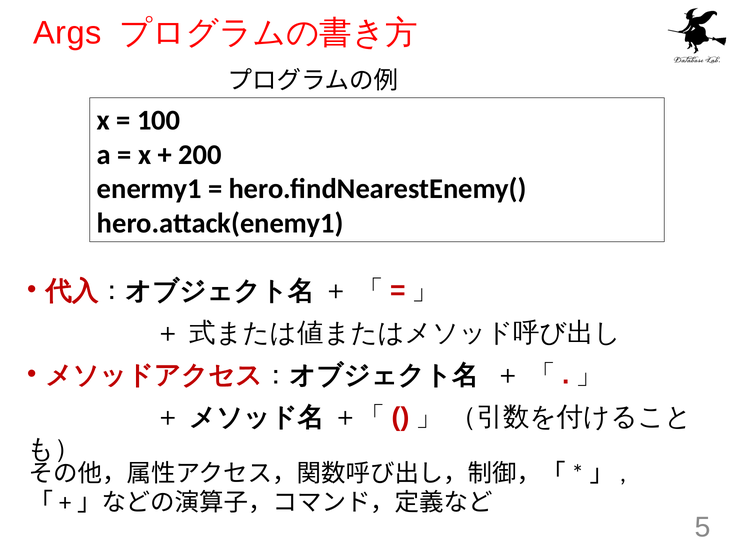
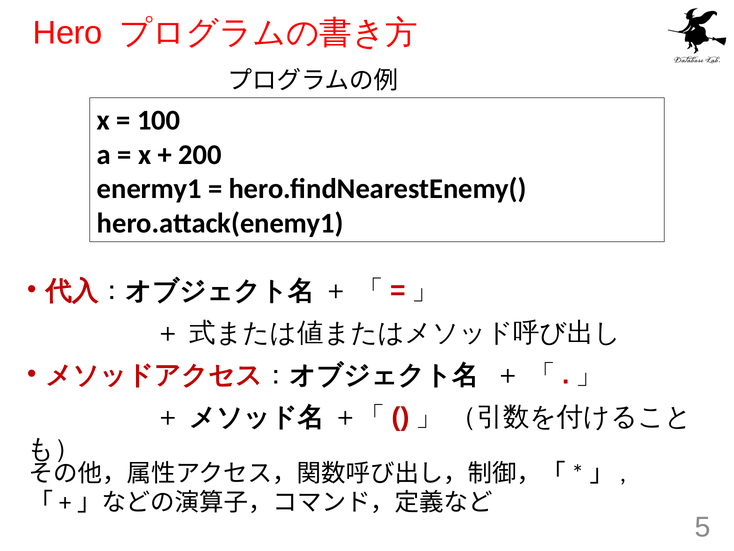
Args: Args -> Hero
